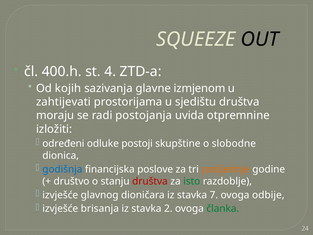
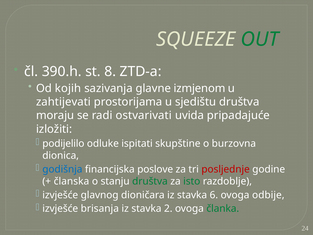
OUT colour: black -> green
400.h: 400.h -> 390.h
4: 4 -> 8
postojanja: postojanja -> ostvarivati
otpremnine: otpremnine -> pripadajuće
određeni: određeni -> podijelilo
postoji: postoji -> ispitati
slobodne: slobodne -> burzovna
posljednje colour: orange -> red
društvo: društvo -> članska
društva at (150, 181) colour: red -> green
7: 7 -> 6
